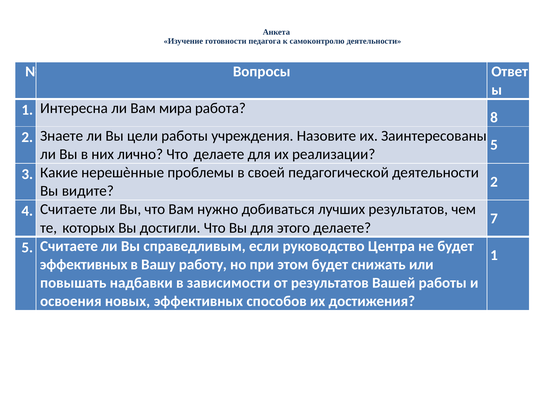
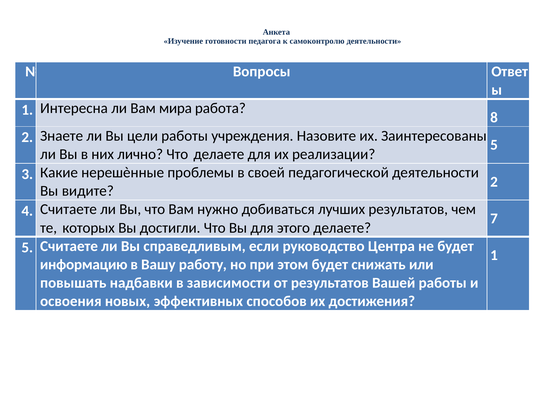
эффективных at (84, 264): эффективных -> информацию
